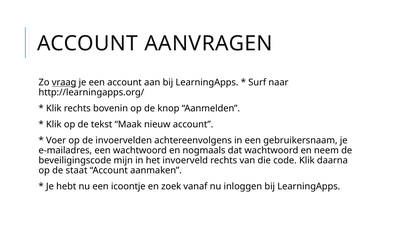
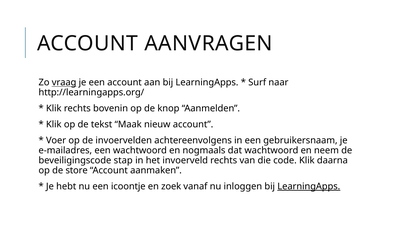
mijn: mijn -> stap
staat: staat -> store
LearningApps at (309, 186) underline: none -> present
